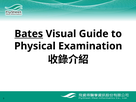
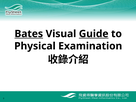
Guide underline: none -> present
